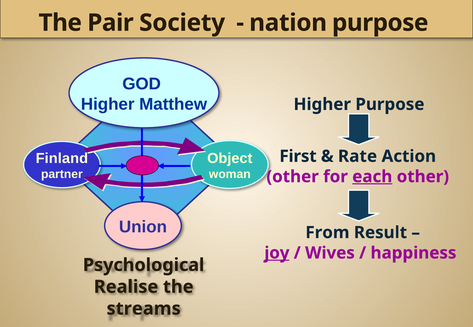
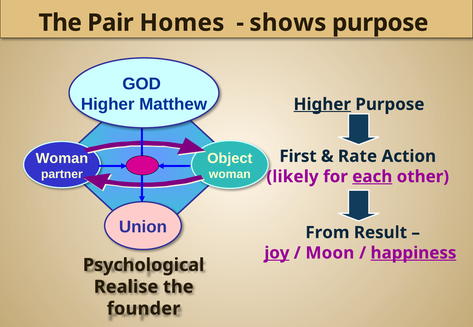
Society: Society -> Homes
nation: nation -> shows
Higher at (322, 104) underline: none -> present
Finland at (62, 159): Finland -> Woman
other at (293, 177): other -> likely
Wives: Wives -> Moon
happiness underline: none -> present
streams: streams -> founder
